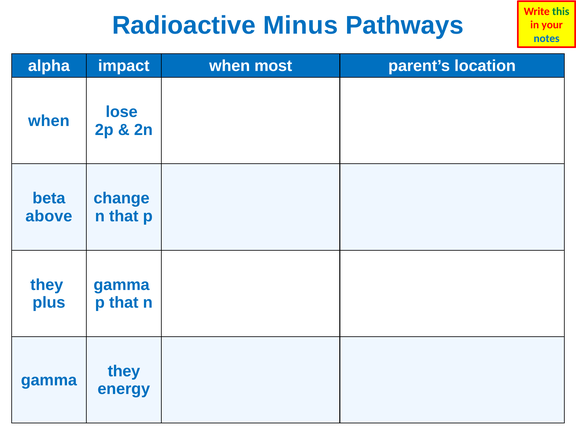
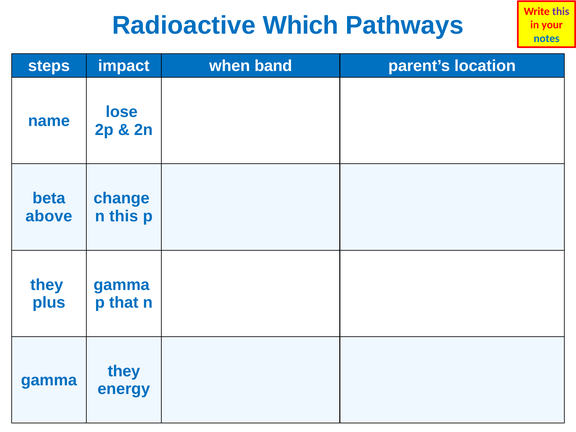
this at (561, 12) colour: green -> purple
Minus: Minus -> Which
alpha: alpha -> steps
most: most -> band
when at (49, 121): when -> name
n that: that -> this
